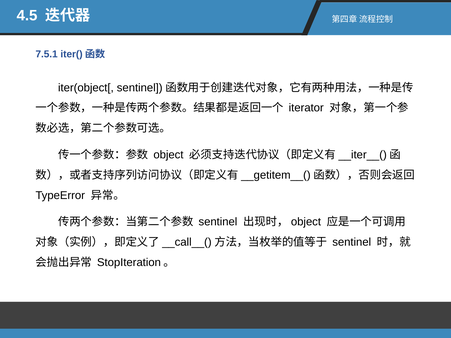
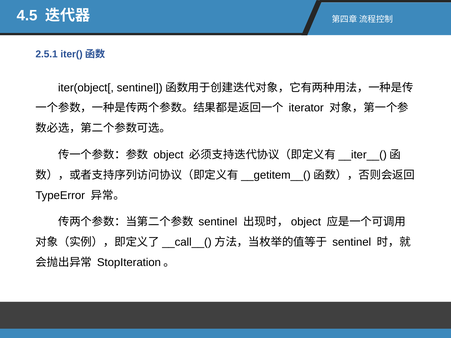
7.5.1: 7.5.1 -> 2.5.1
